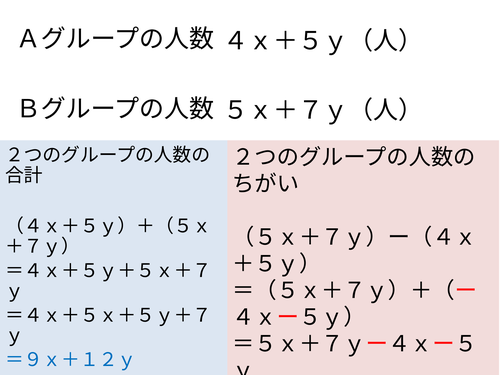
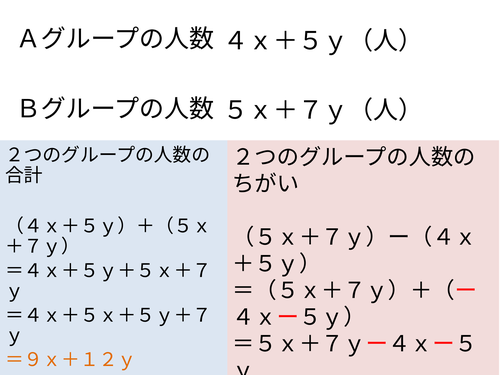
＝９ｘ＋１２ｙ colour: blue -> orange
